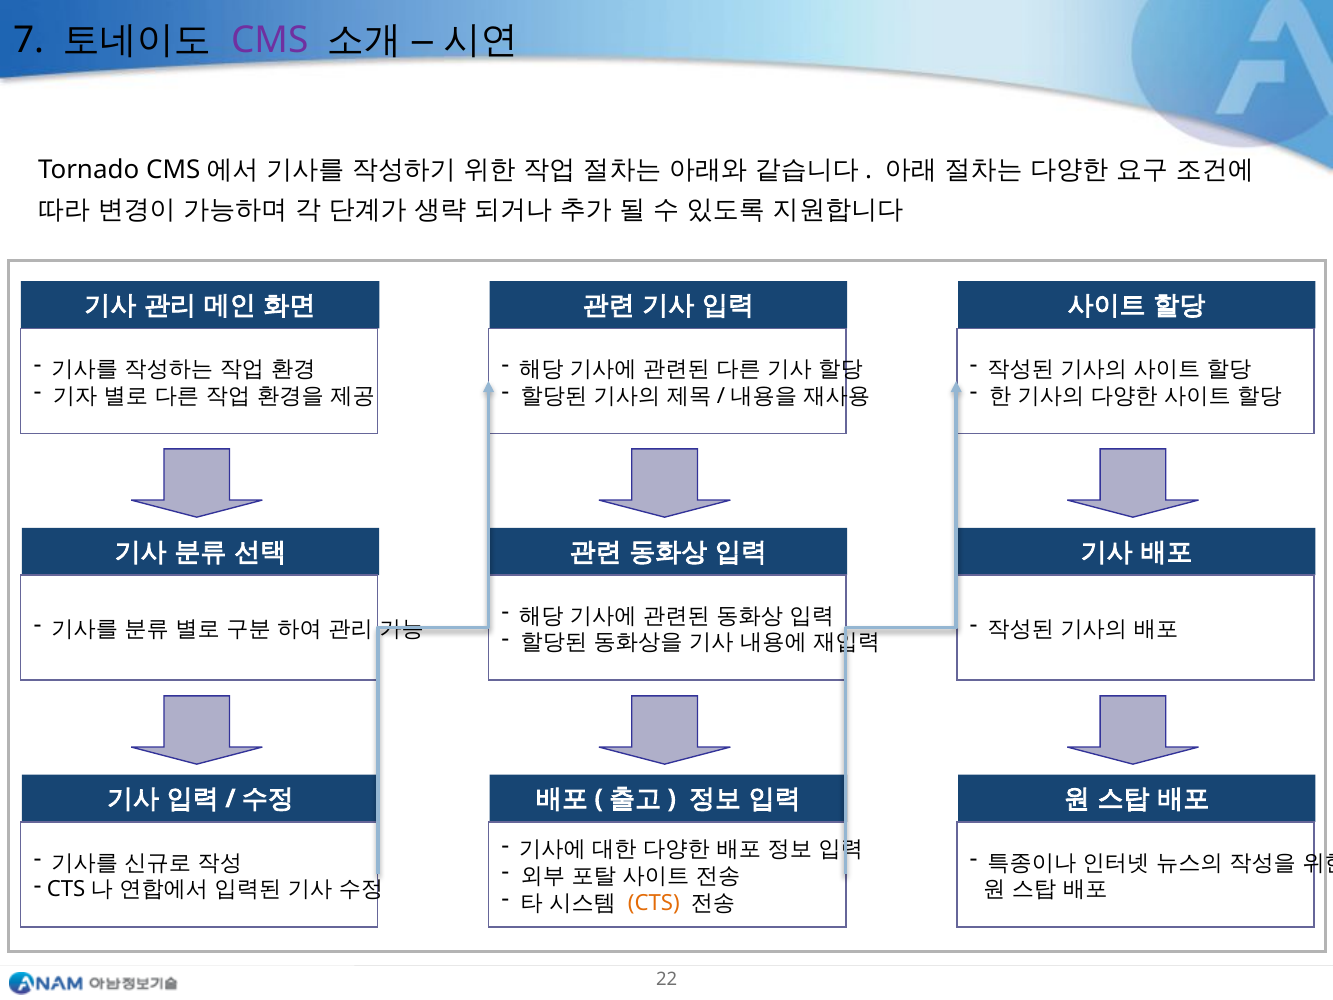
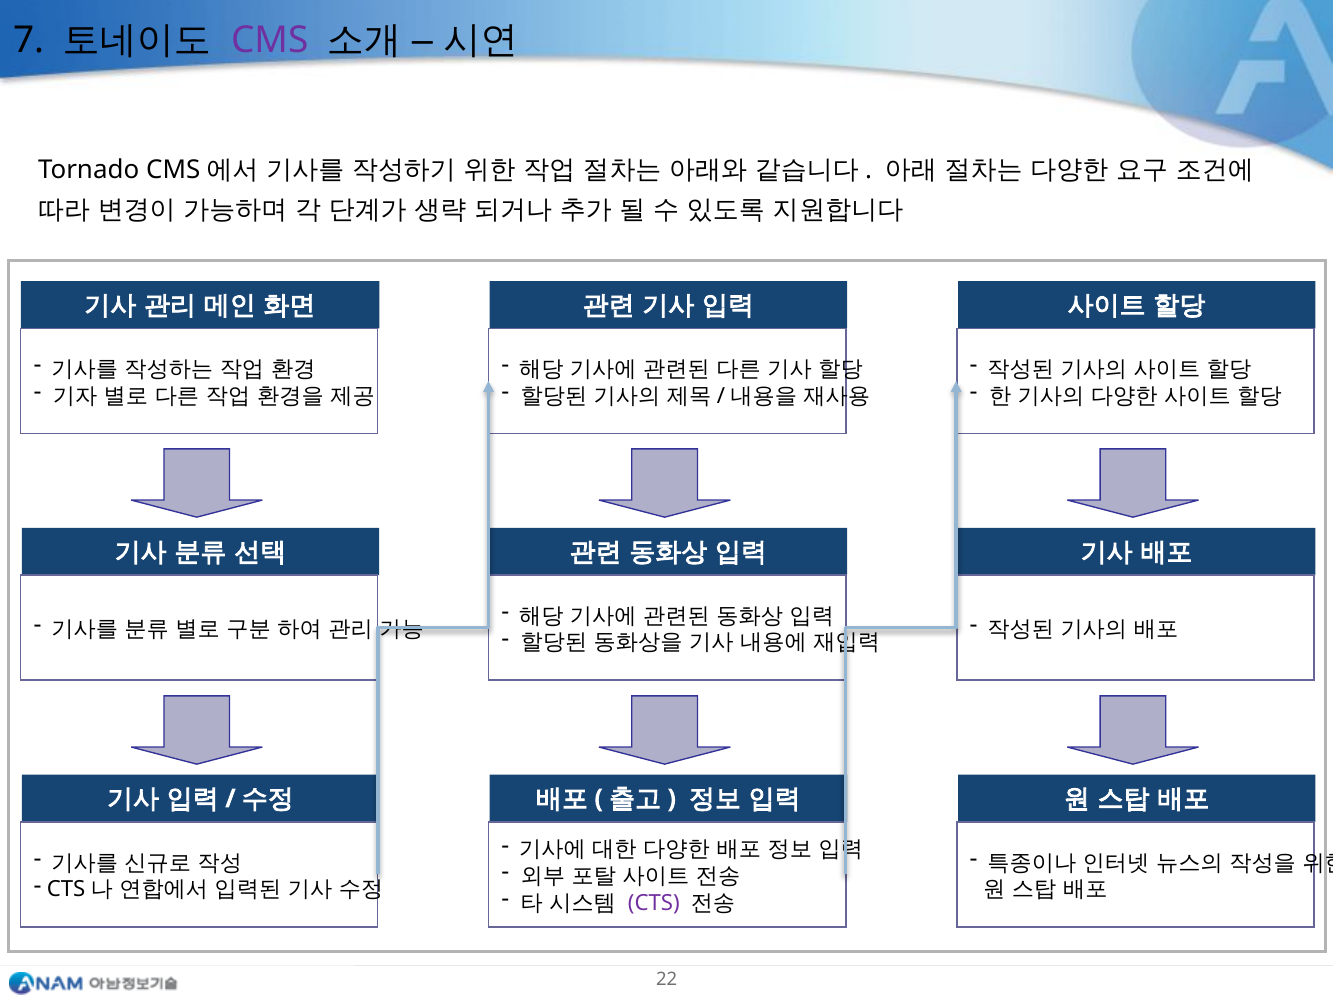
CTS colour: orange -> purple
